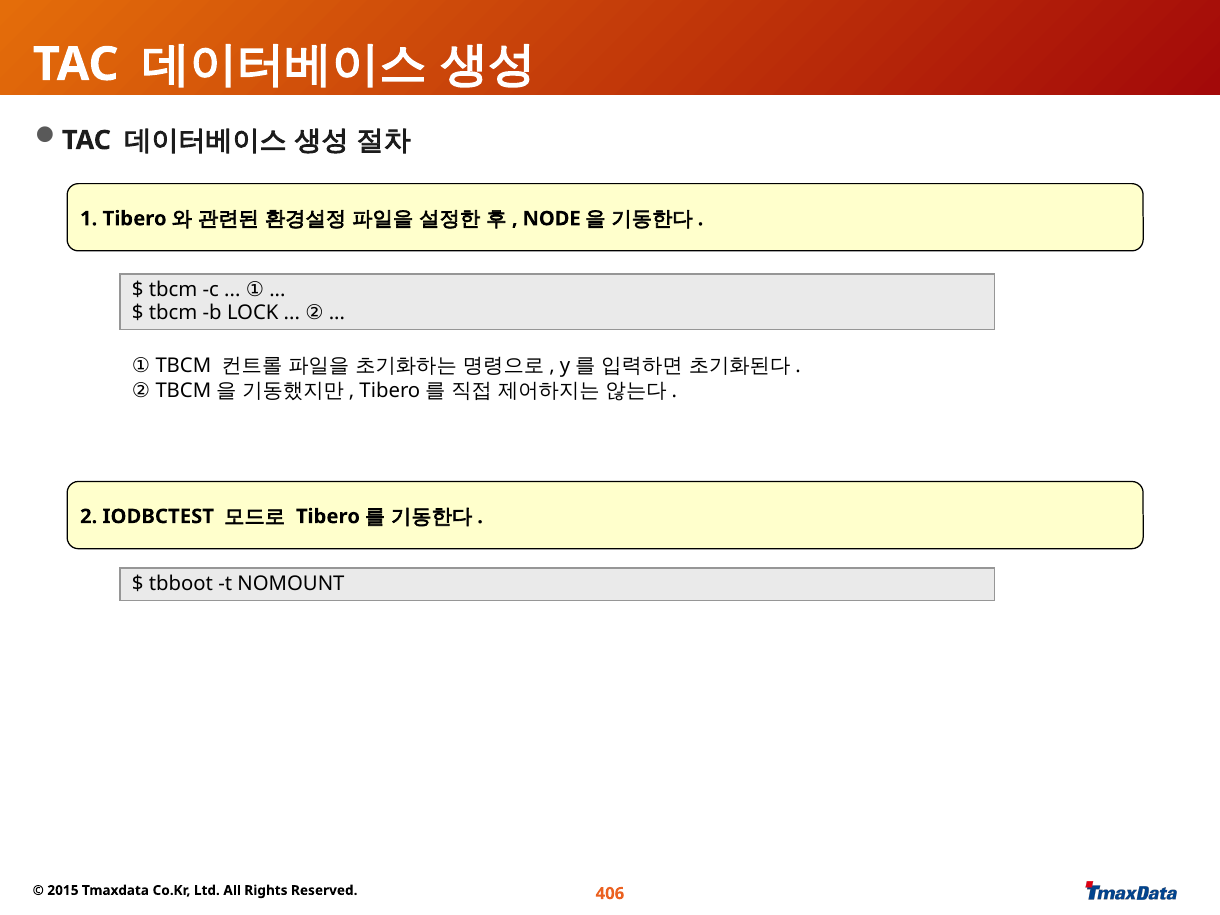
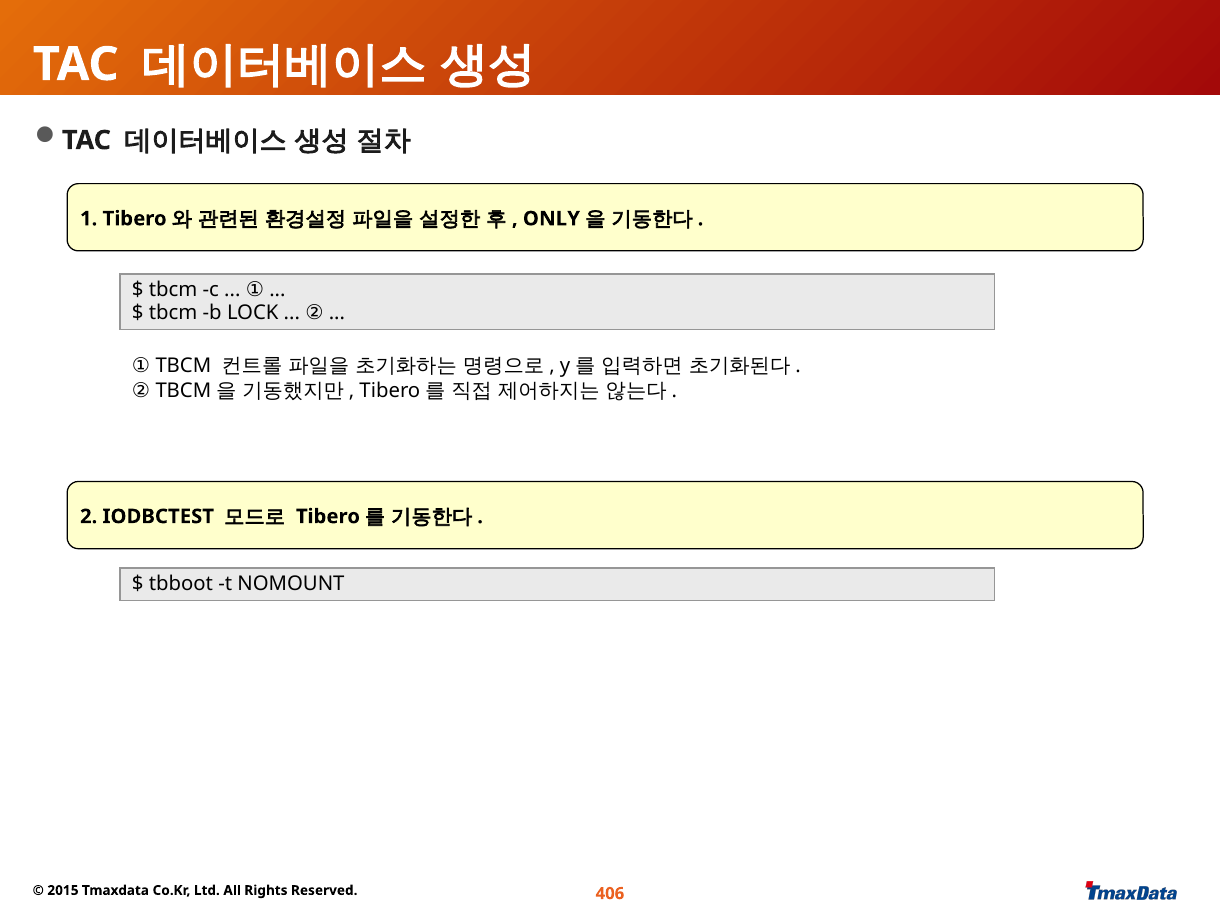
NODE: NODE -> ONLY
